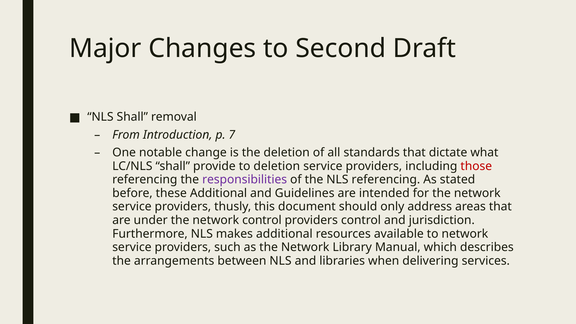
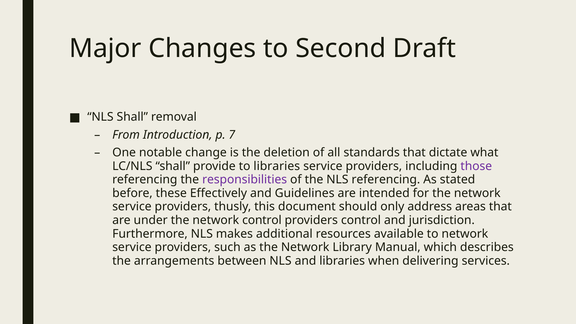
to deletion: deletion -> libraries
those colour: red -> purple
these Additional: Additional -> Effectively
